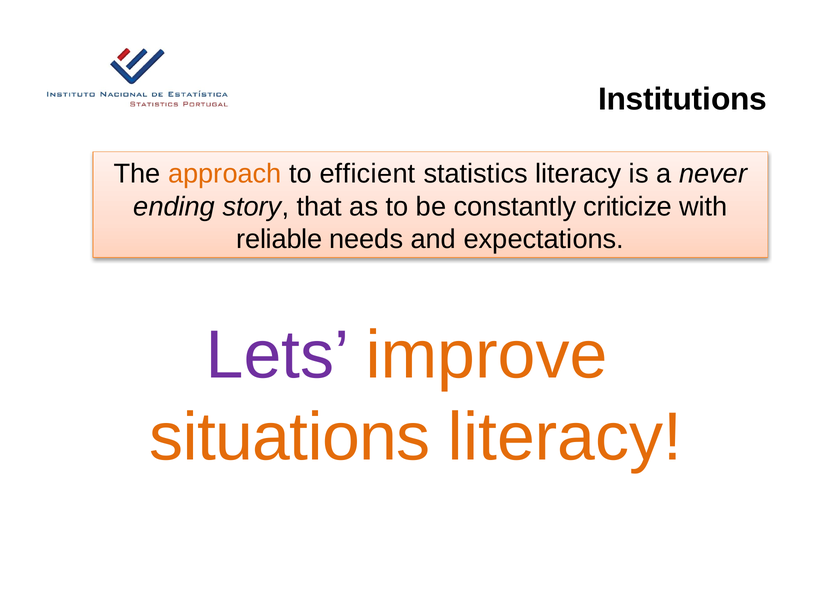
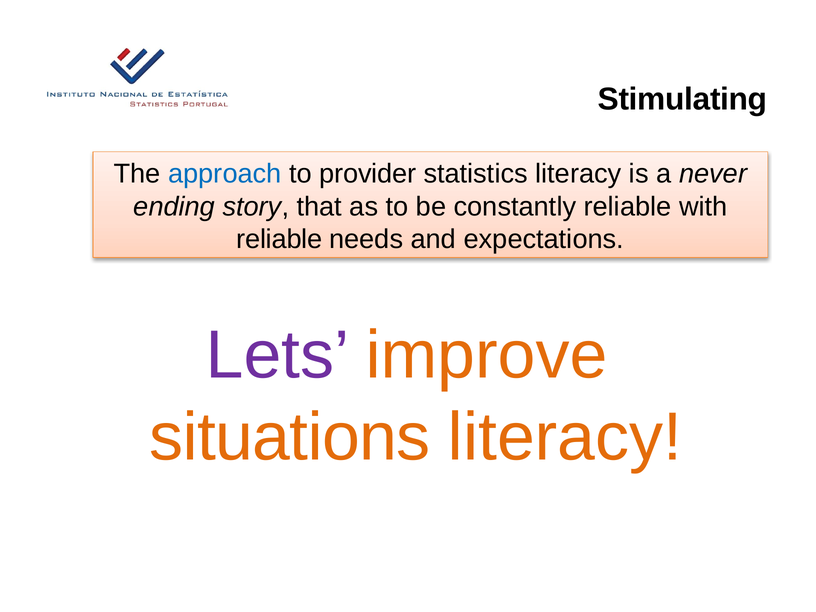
Institutions: Institutions -> Stimulating
approach colour: orange -> blue
efficient: efficient -> provider
constantly criticize: criticize -> reliable
